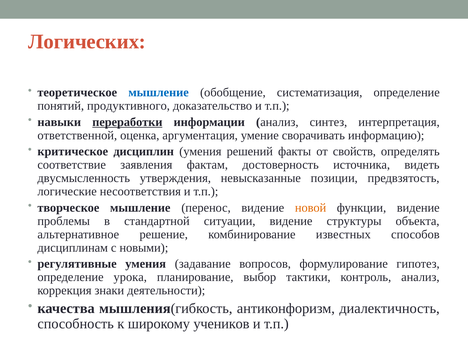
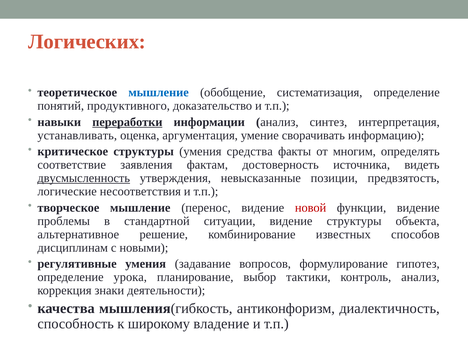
ответственной: ответственной -> устанавливать
критическое дисциплин: дисциплин -> структуры
решений: решений -> средства
свойств: свойств -> многим
двусмысленность underline: none -> present
новой colour: orange -> red
учеников: учеников -> владение
